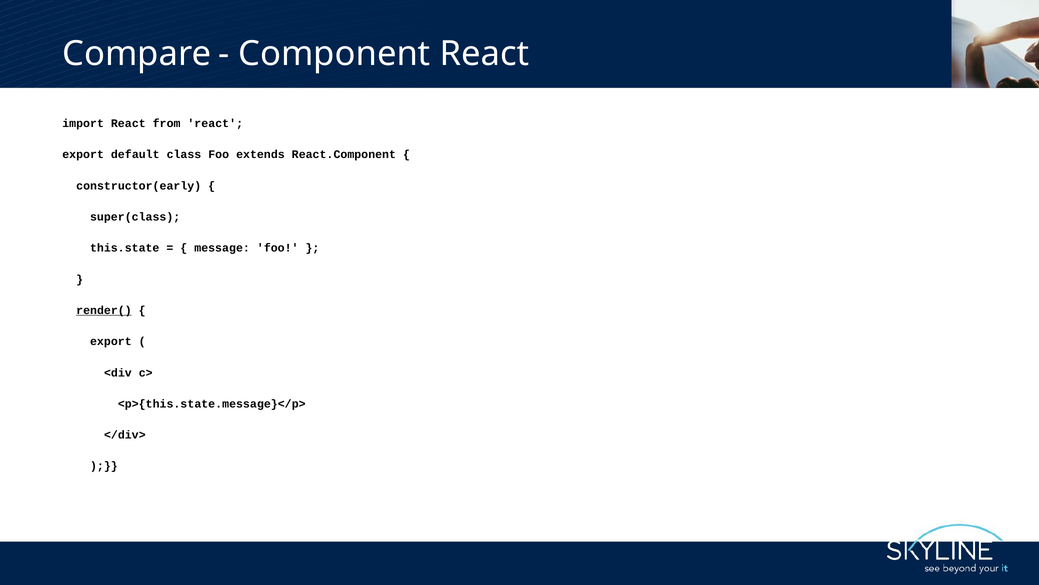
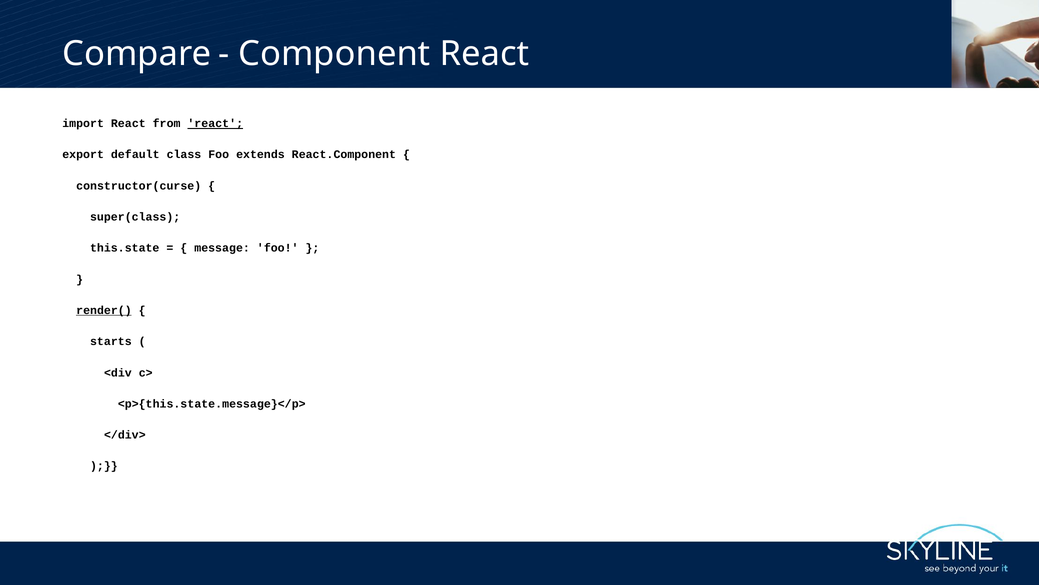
react at (215, 123) underline: none -> present
constructor(early: constructor(early -> constructor(curse
export at (111, 341): export -> starts
